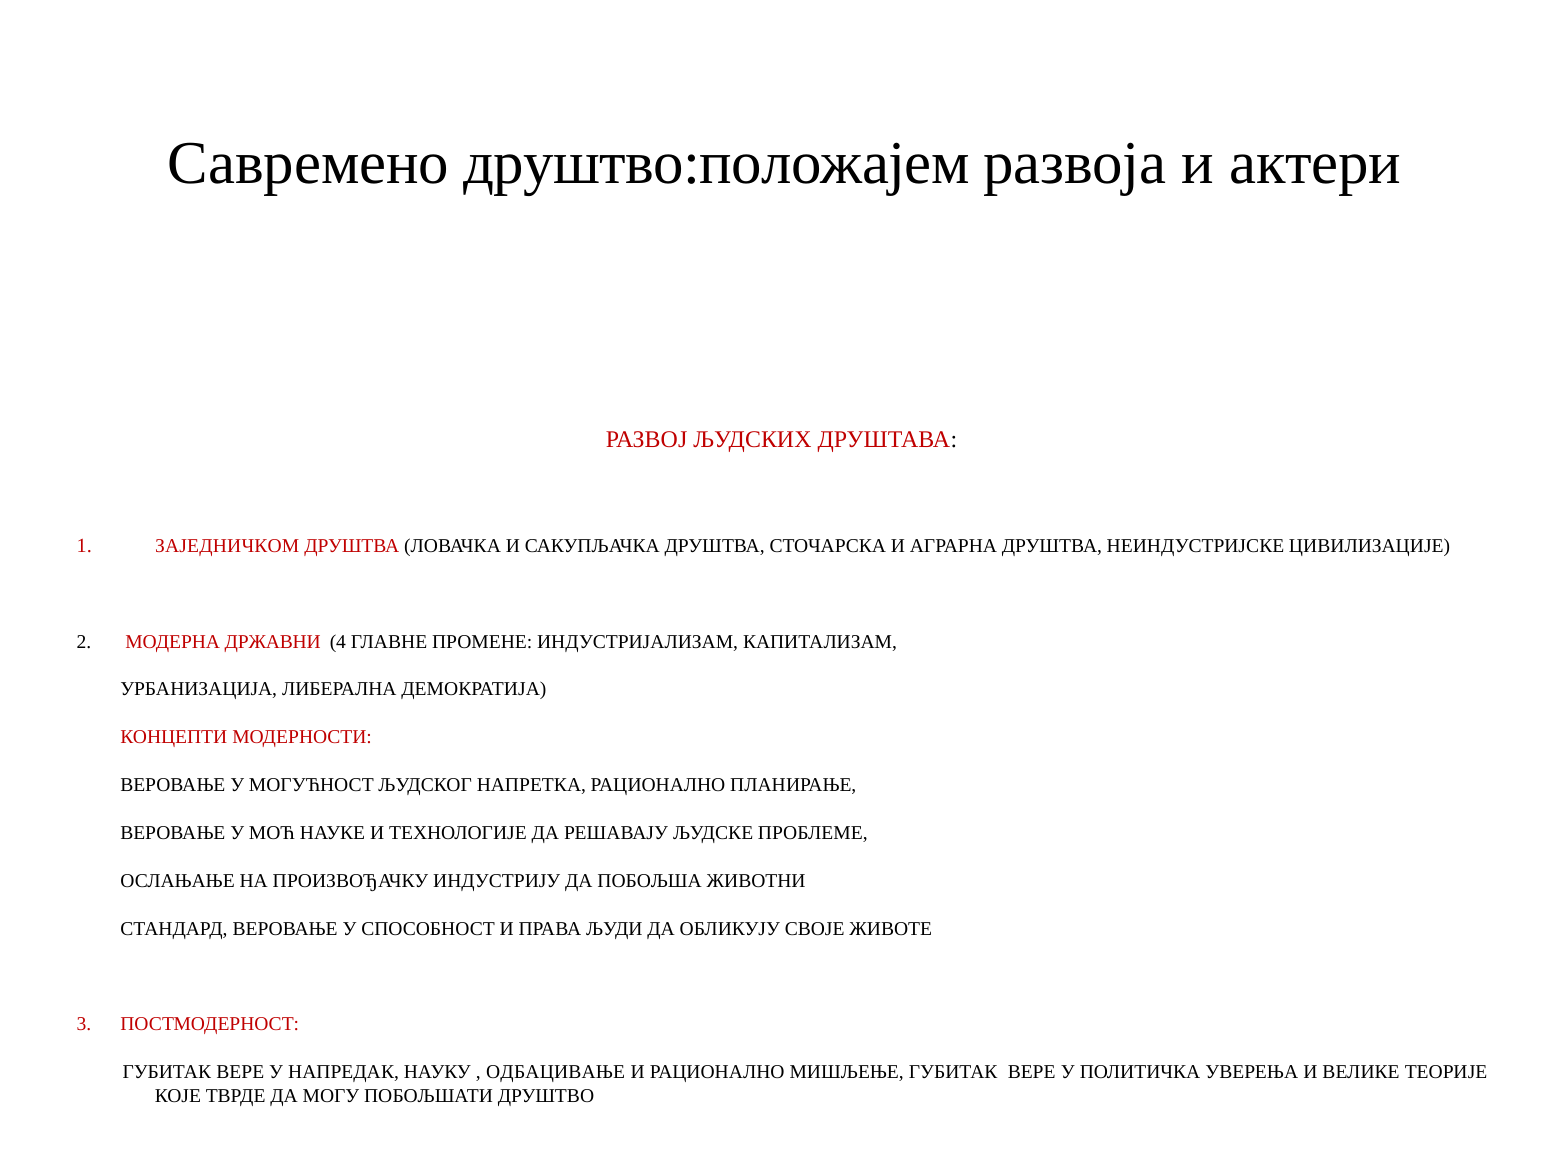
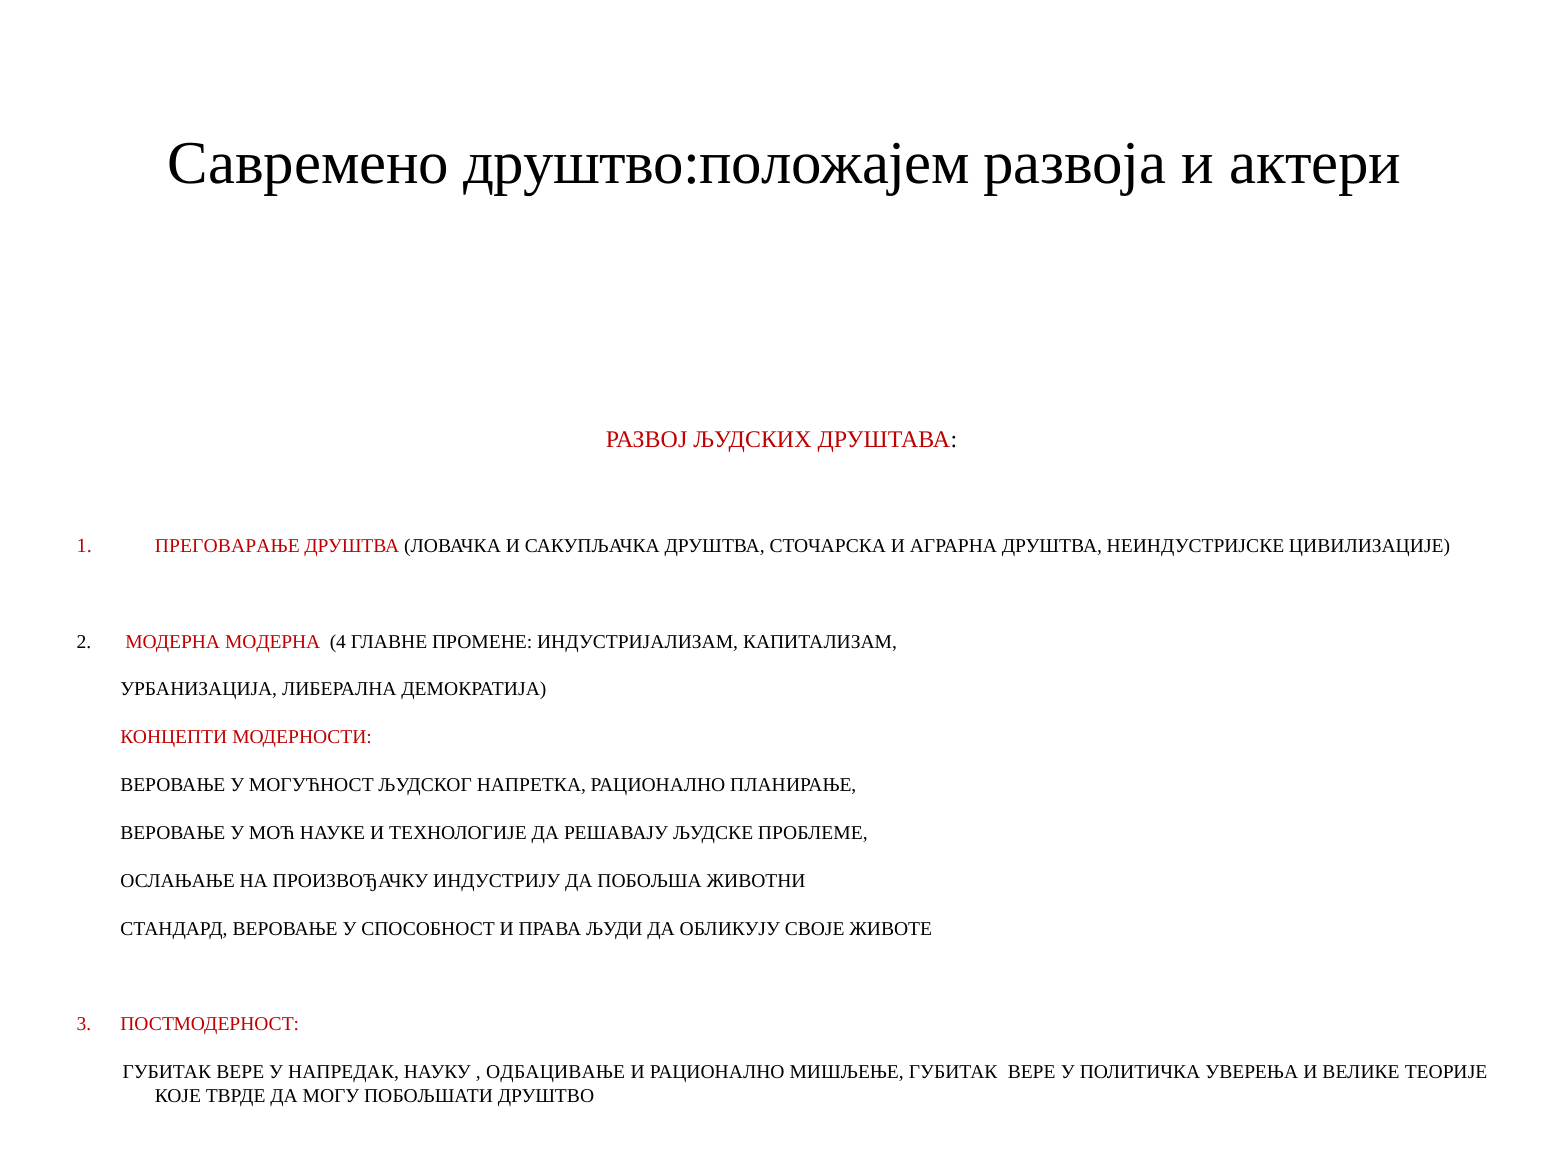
ЗАЈЕДНИЧКОМ: ЗАЈЕДНИЧКОМ -> ПРЕГОВАРАЊЕ
МОДЕРНА ДРЖАВНИ: ДРЖАВНИ -> МОДЕРНА
